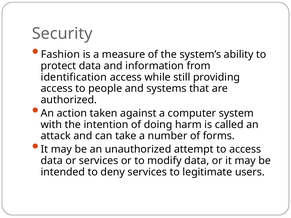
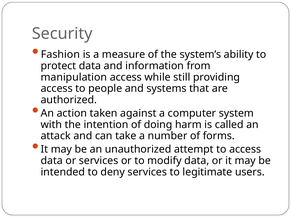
identification: identification -> manipulation
